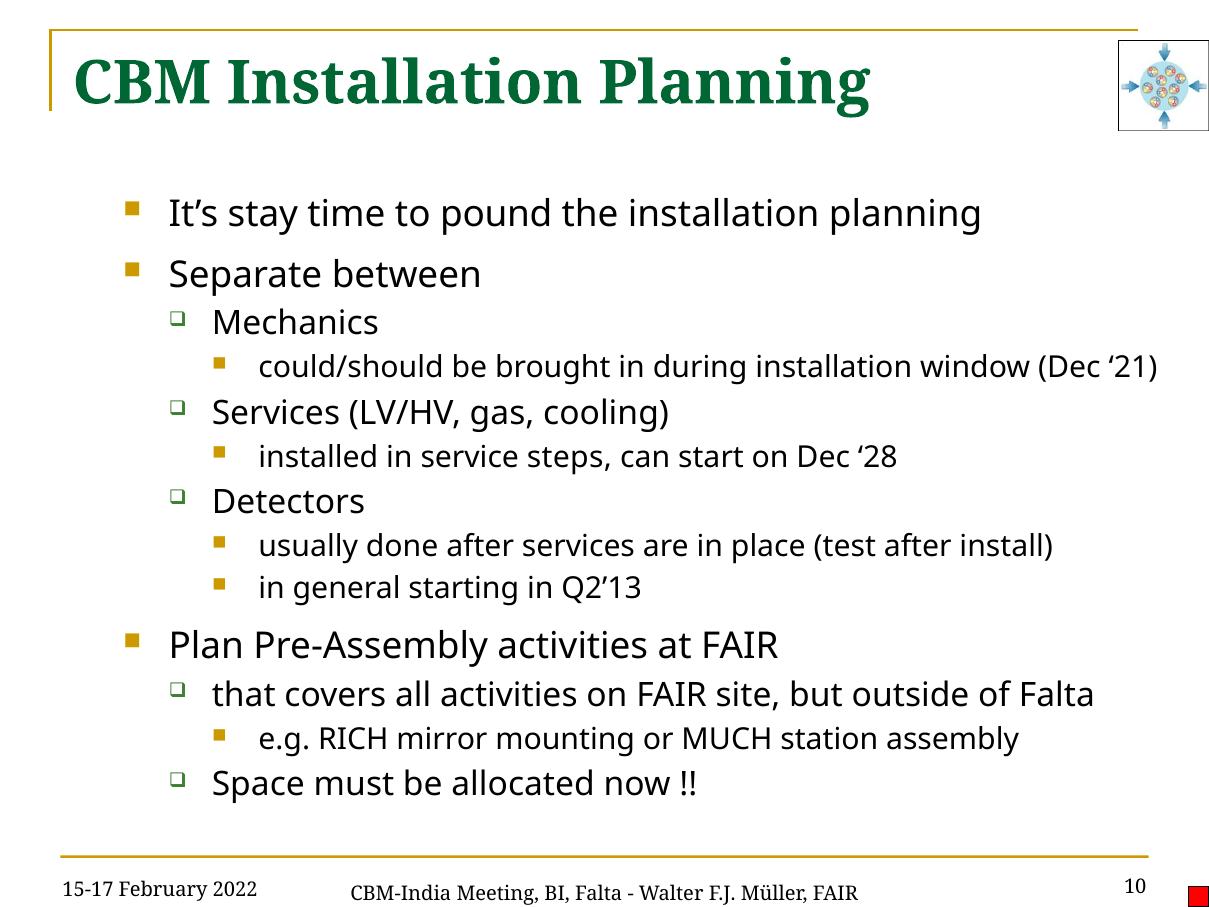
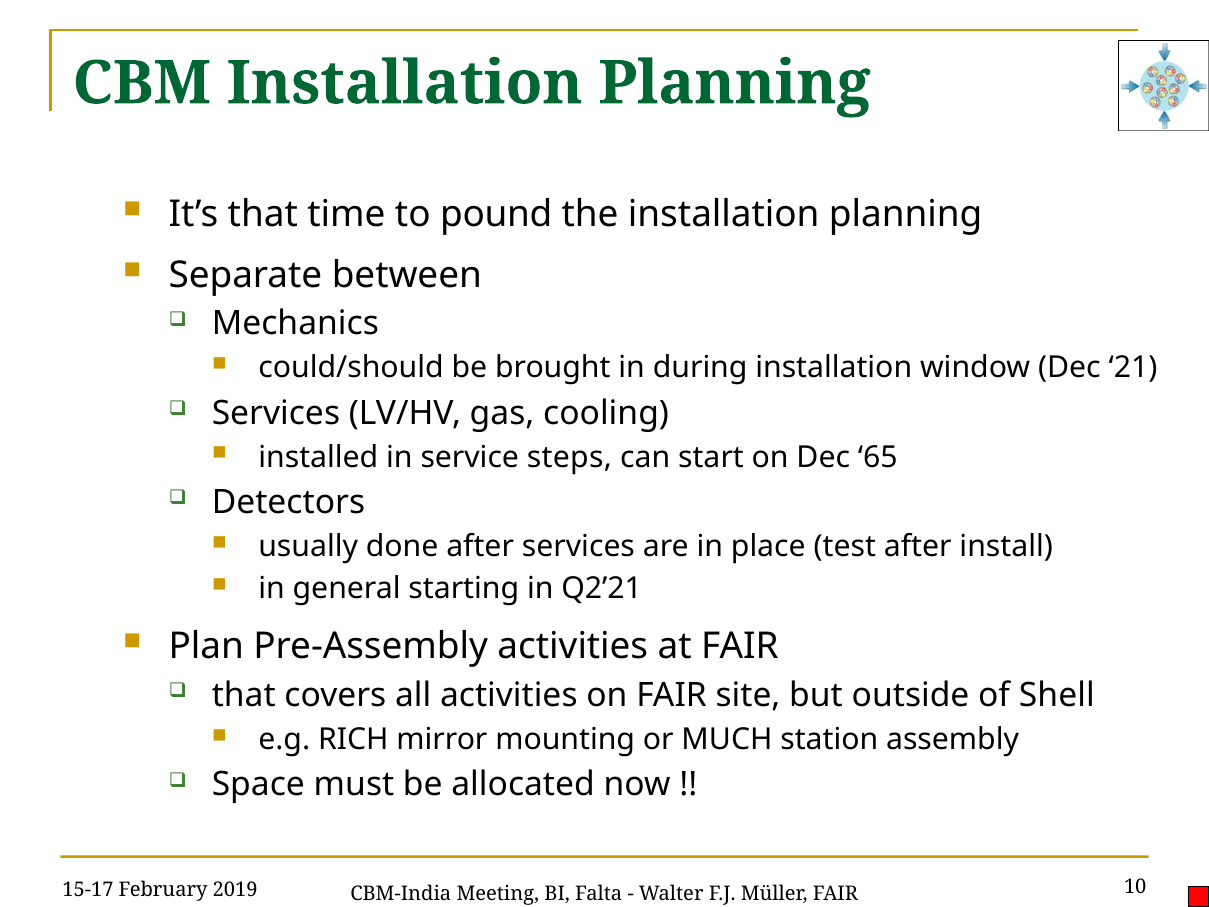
It’s stay: stay -> that
28: 28 -> 65
Q2’13: Q2’13 -> Q2’21
of Falta: Falta -> Shell
2022: 2022 -> 2019
